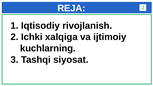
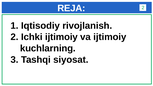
Ichki xalqiga: xalqiga -> ijtimoiy
